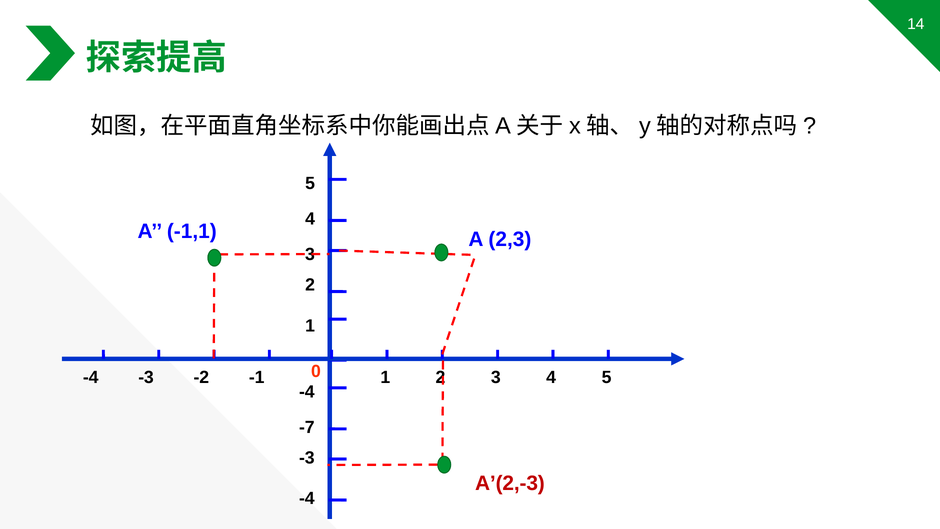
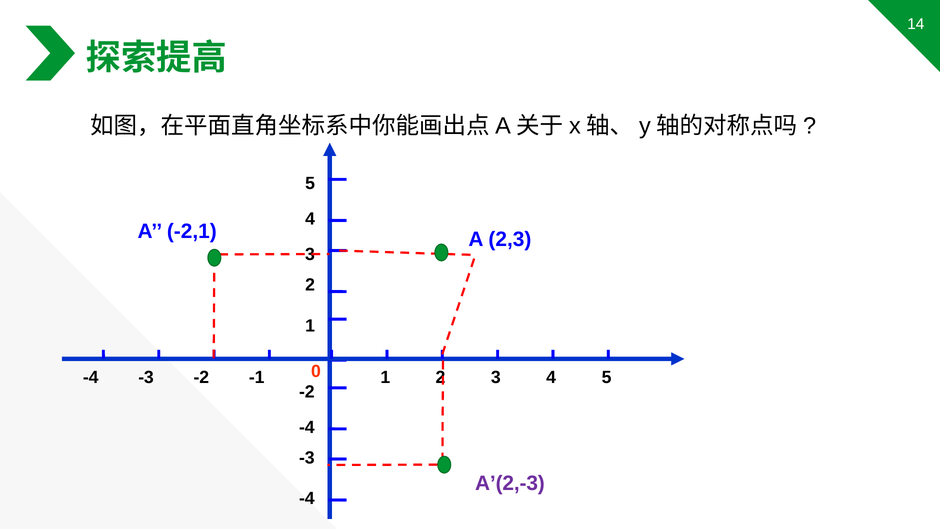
-1,1: -1,1 -> -2,1
-4 at (307, 392): -4 -> -2
-7 at (307, 427): -7 -> -4
A’(2,-3 colour: red -> purple
